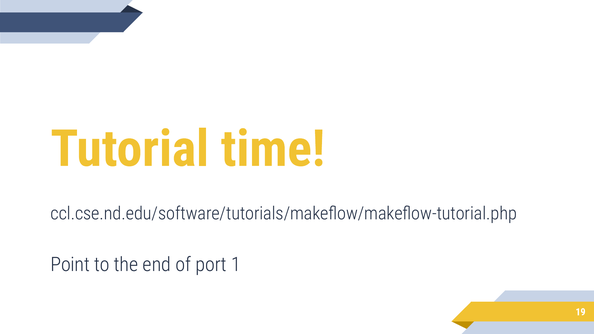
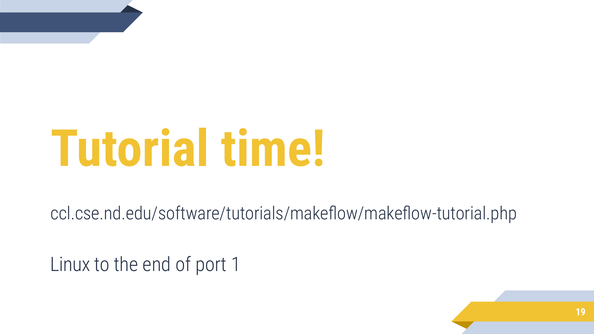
Point: Point -> Linux
